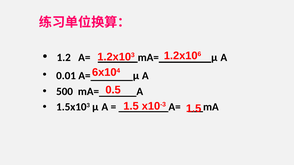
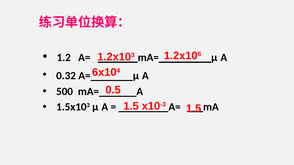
0.01: 0.01 -> 0.32
